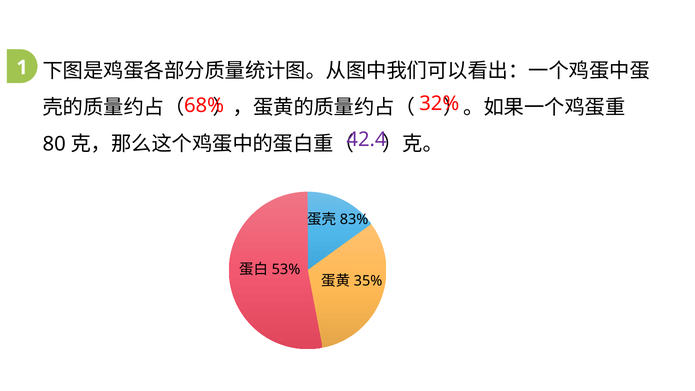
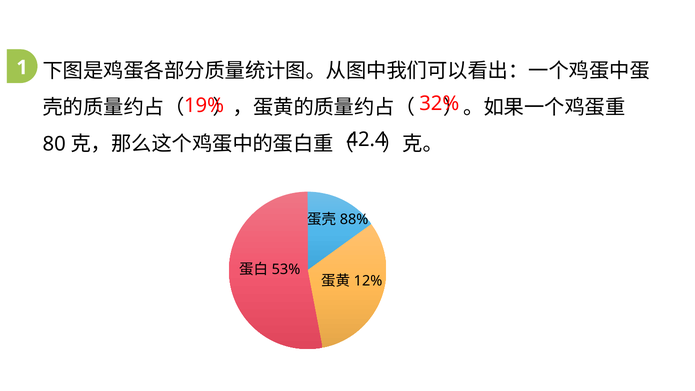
68%: 68% -> 19%
42.4 colour: purple -> black
83%: 83% -> 88%
35%: 35% -> 12%
